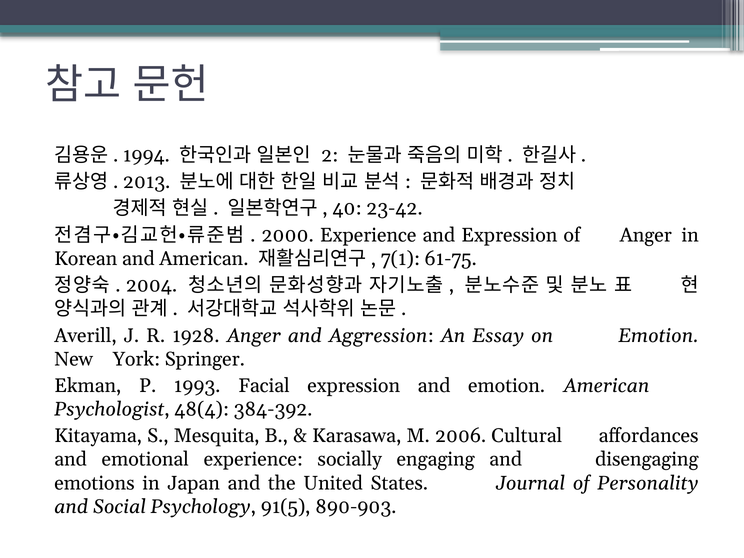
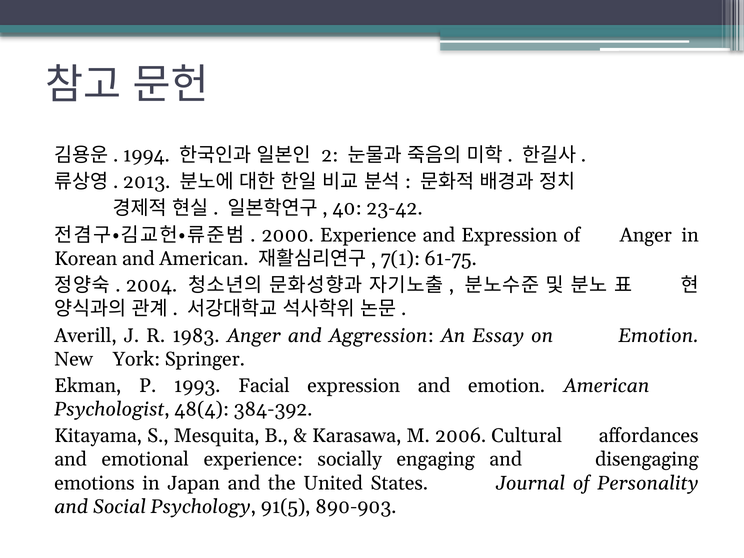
1928: 1928 -> 1983
